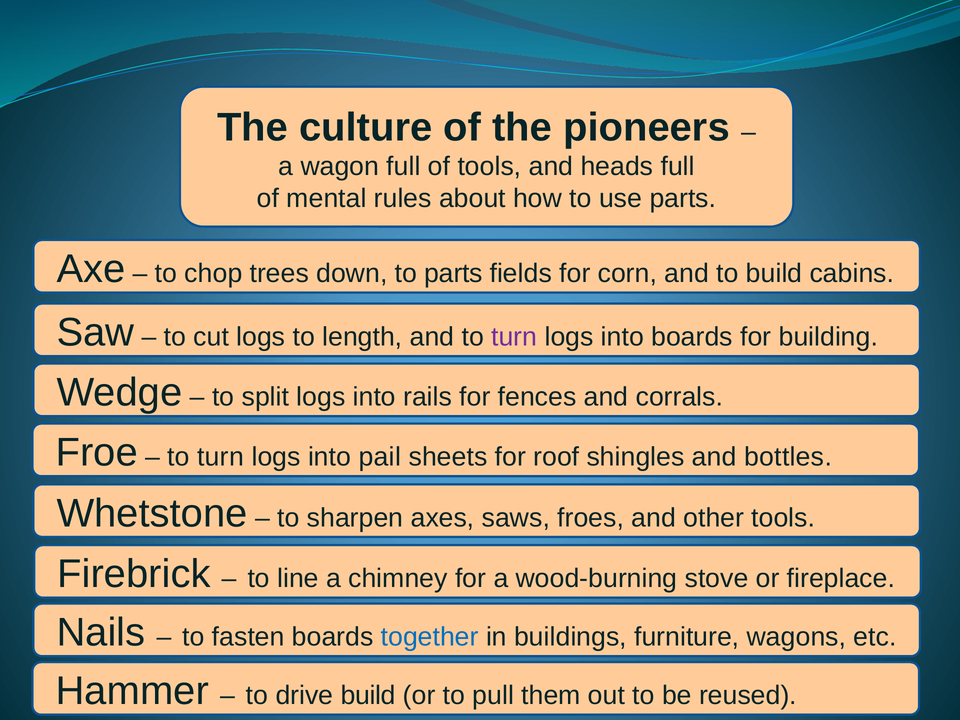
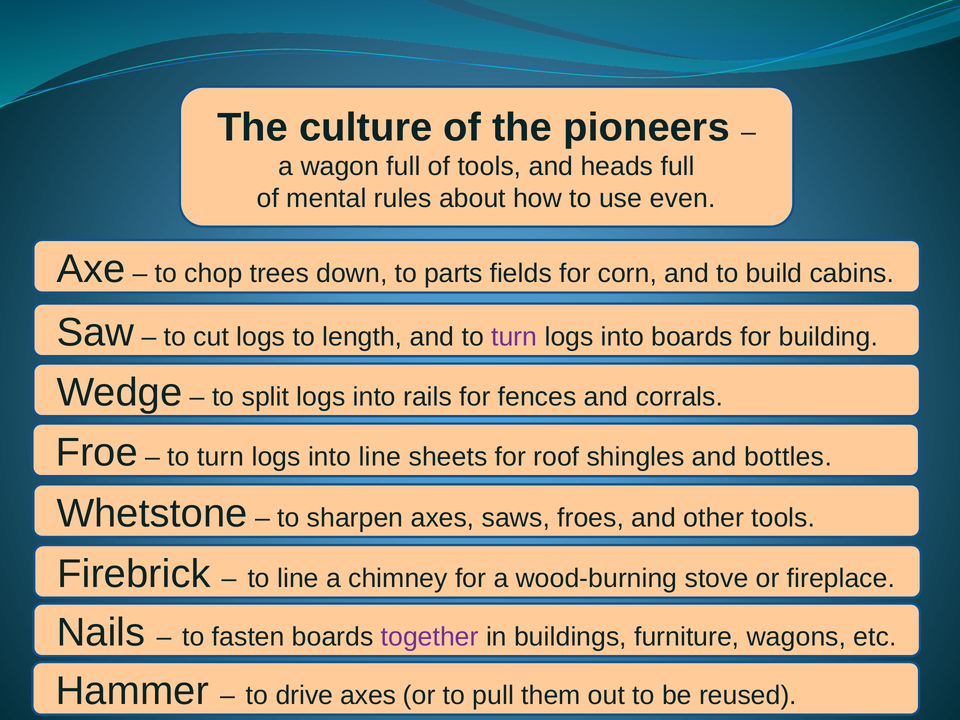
use parts: parts -> even
into pail: pail -> line
together colour: blue -> purple
drive build: build -> axes
